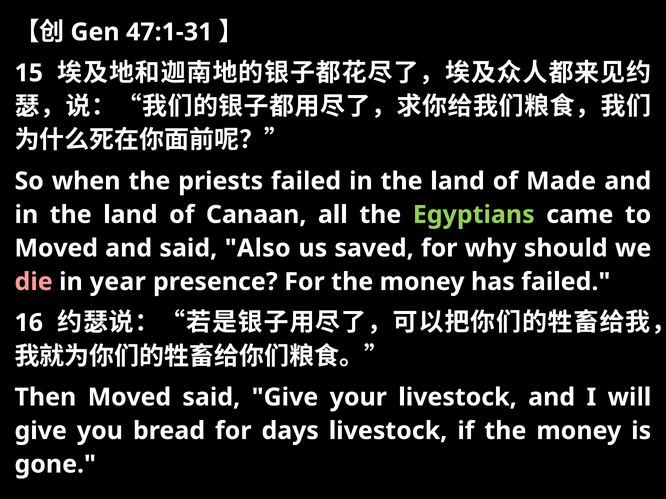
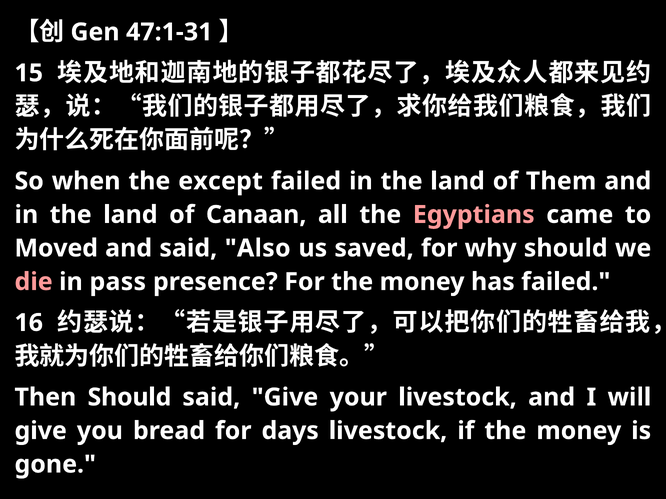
priests: priests -> except
Made: Made -> Them
Egyptians colour: light green -> pink
year: year -> pass
Then Moved: Moved -> Should
